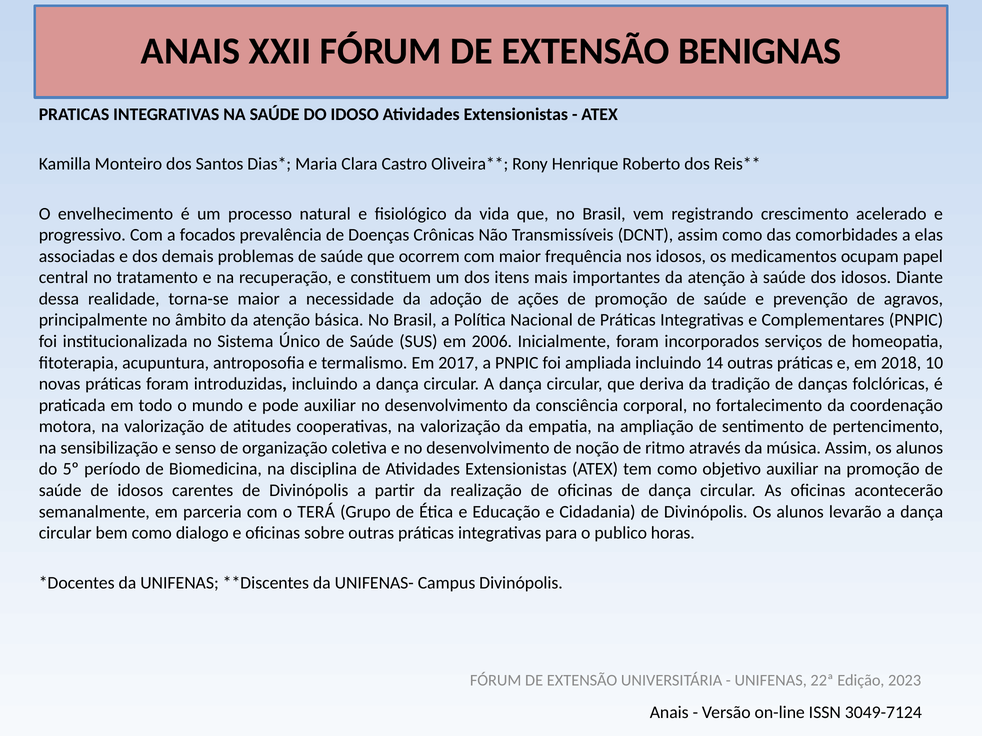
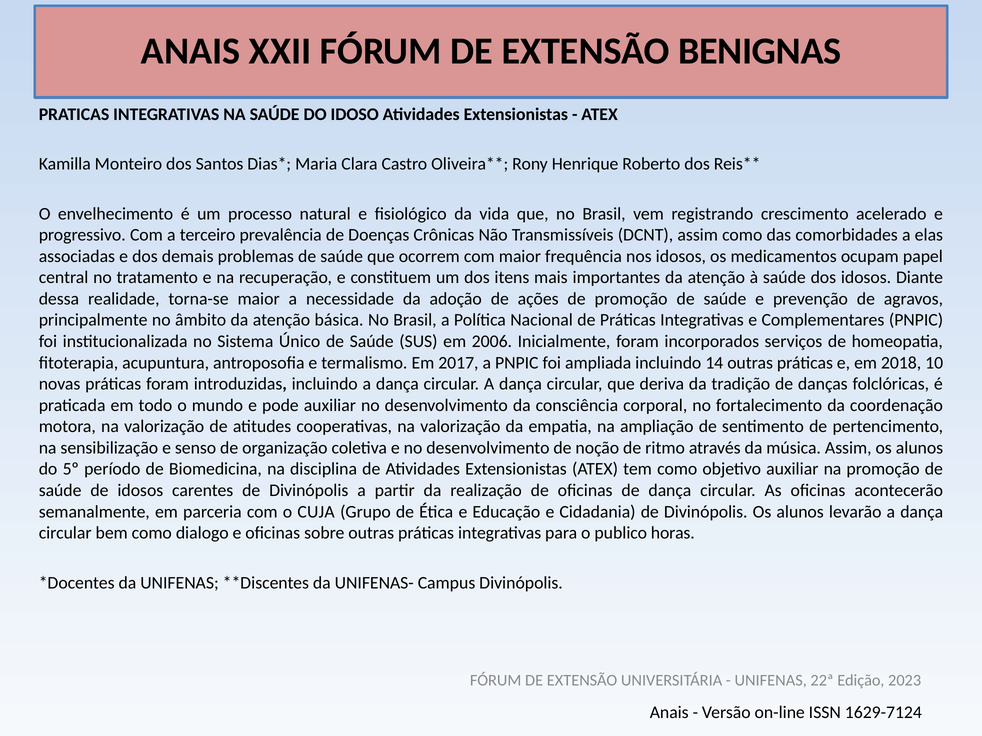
focados: focados -> terceiro
TERÁ: TERÁ -> CUJA
3049-7124: 3049-7124 -> 1629-7124
